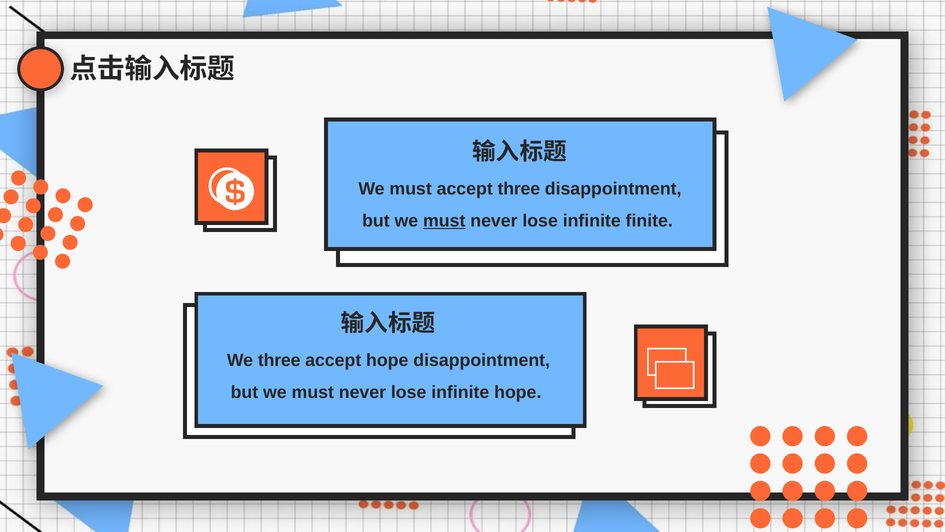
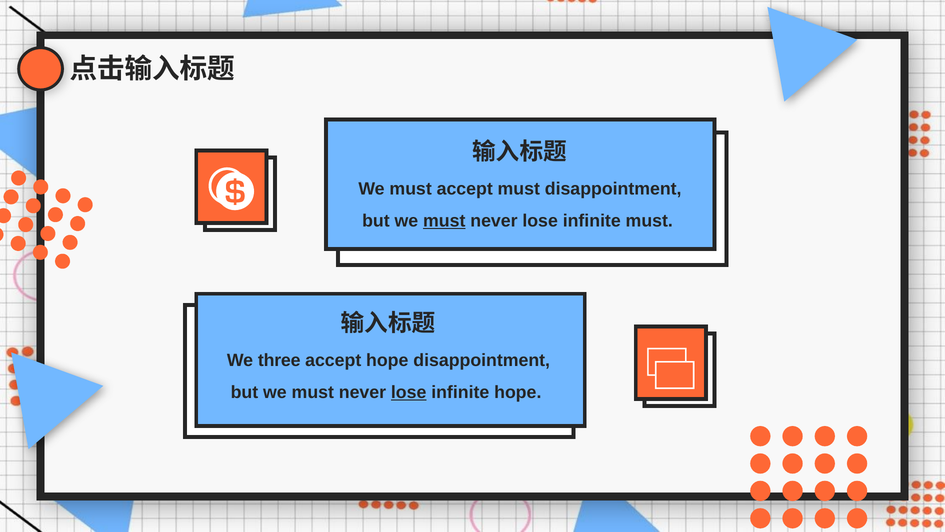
accept three: three -> must
infinite finite: finite -> must
lose at (409, 392) underline: none -> present
